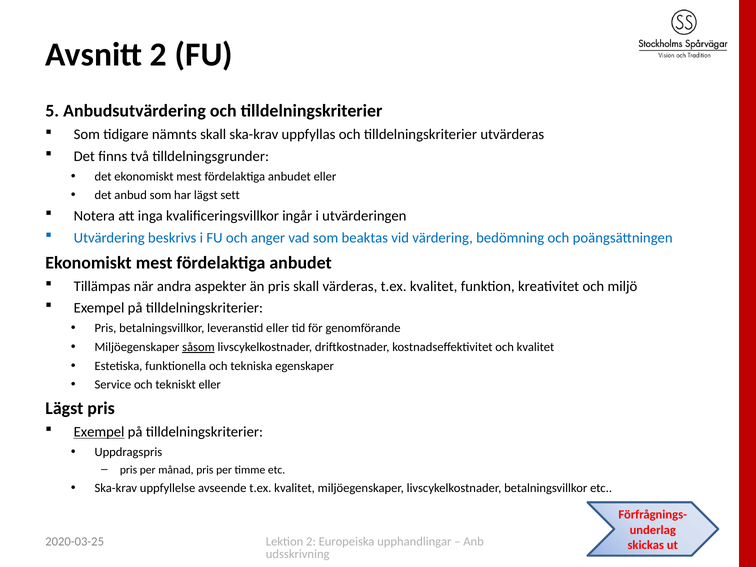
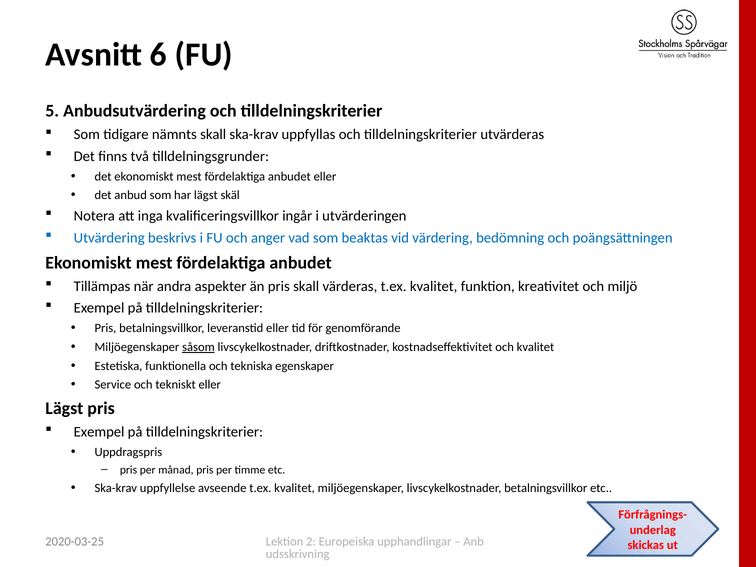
Avsnitt 2: 2 -> 6
sett: sett -> skäl
Exempel at (99, 432) underline: present -> none
